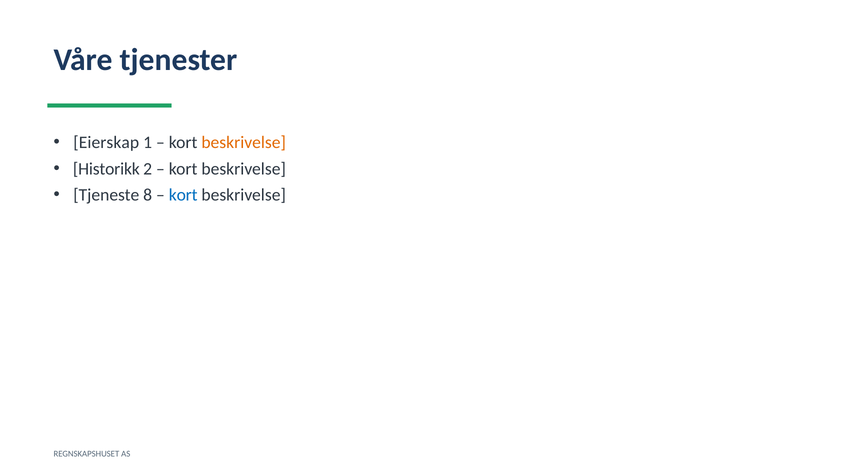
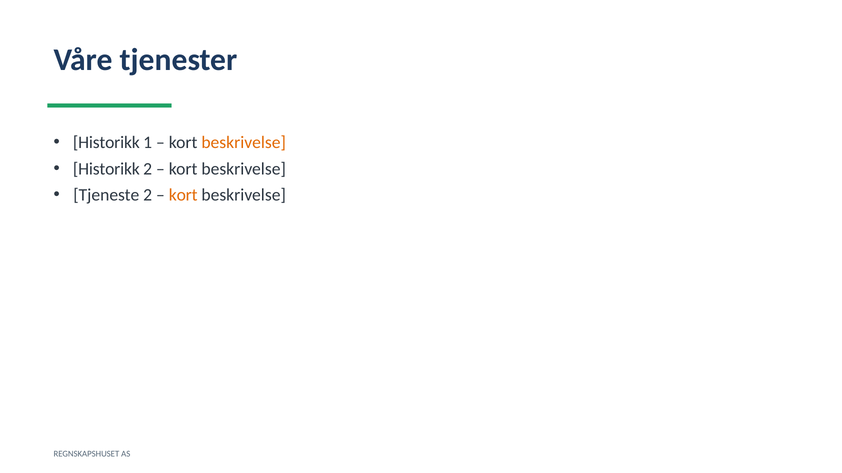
Eierskap at (106, 143): Eierskap -> Historikk
Tjeneste 8: 8 -> 2
kort at (183, 195) colour: blue -> orange
